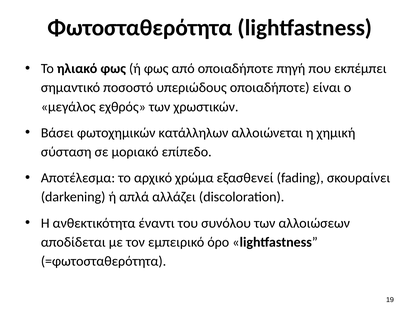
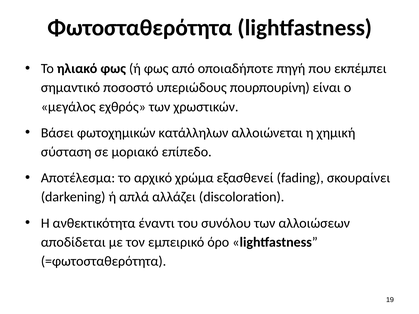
υπεριώδους οποιαδήποτε: οποιαδήποτε -> πουρπουρίνη
